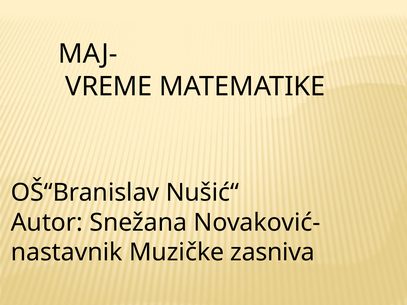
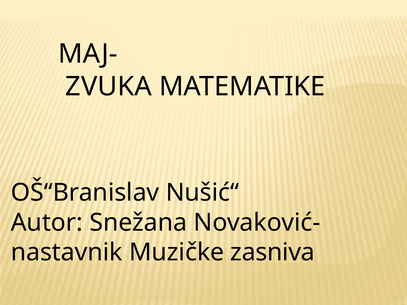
VREME: VREME -> ZVUKA
